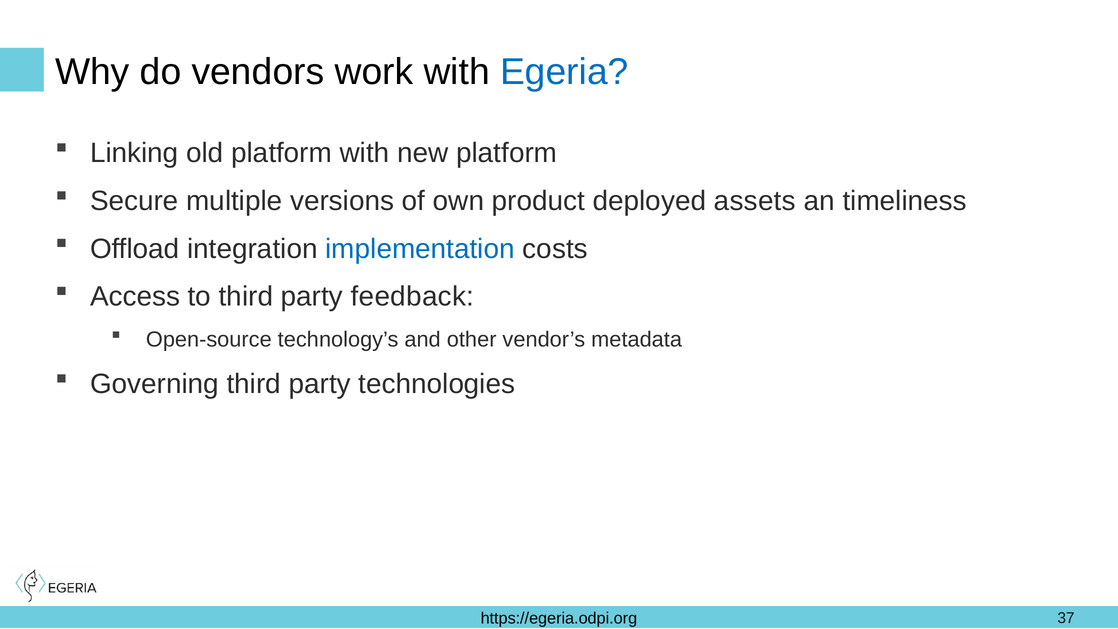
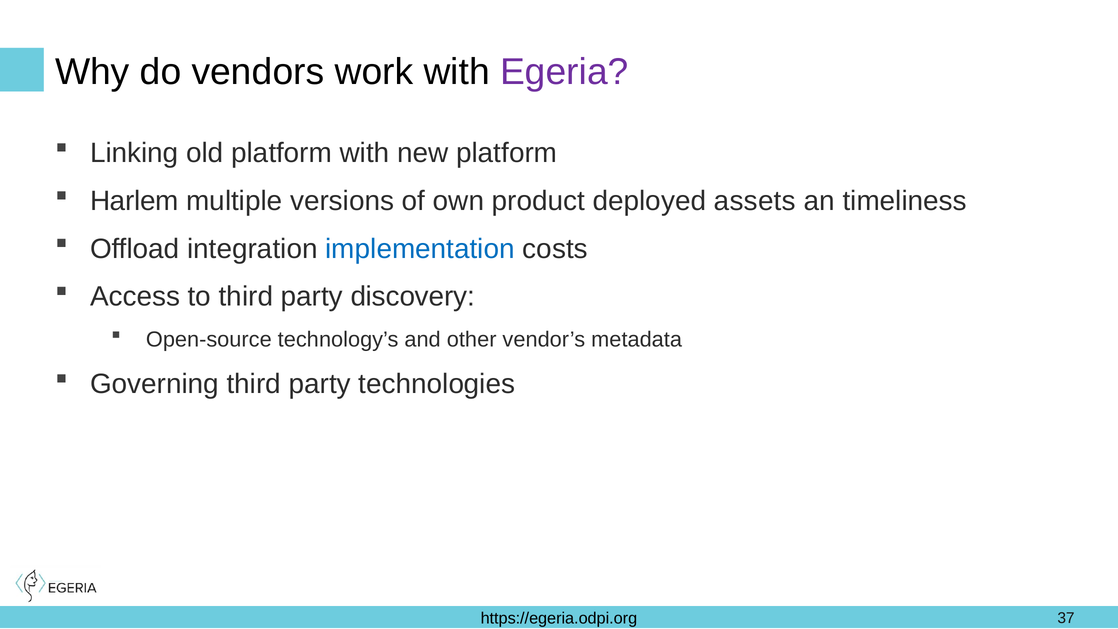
Egeria colour: blue -> purple
Secure: Secure -> Harlem
feedback: feedback -> discovery
